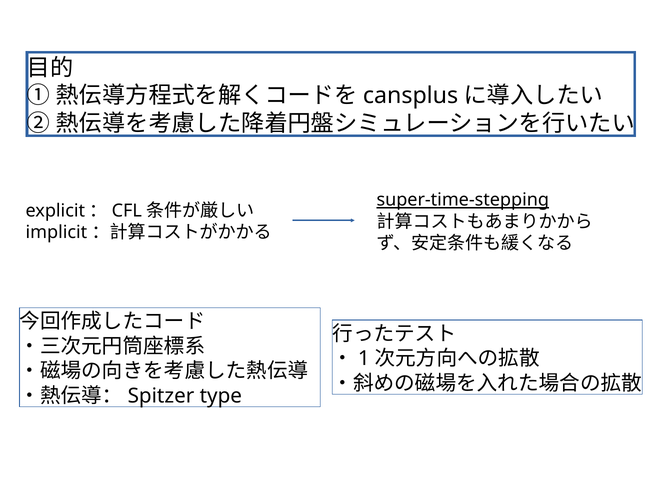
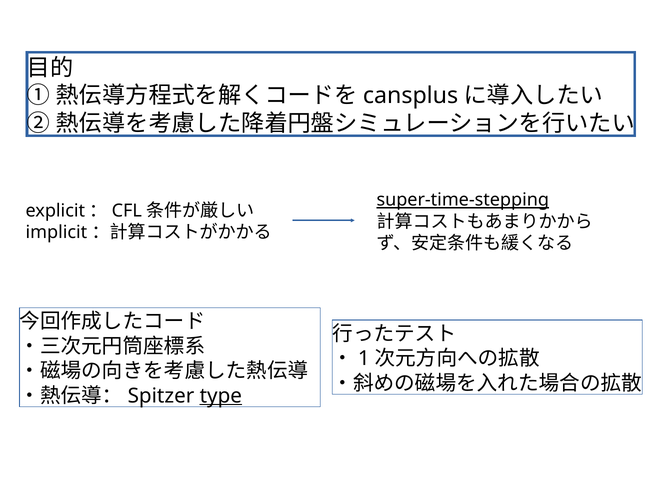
type underline: none -> present
